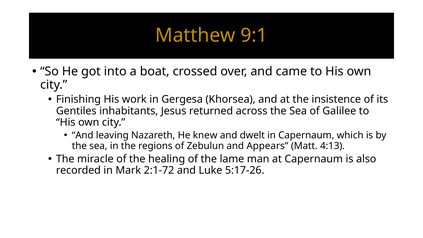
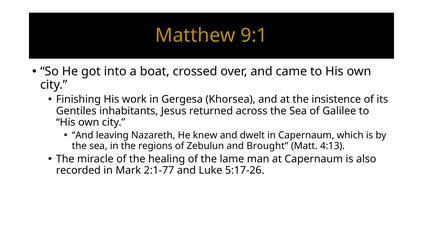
Appears: Appears -> Brought
2:1-72: 2:1-72 -> 2:1-77
